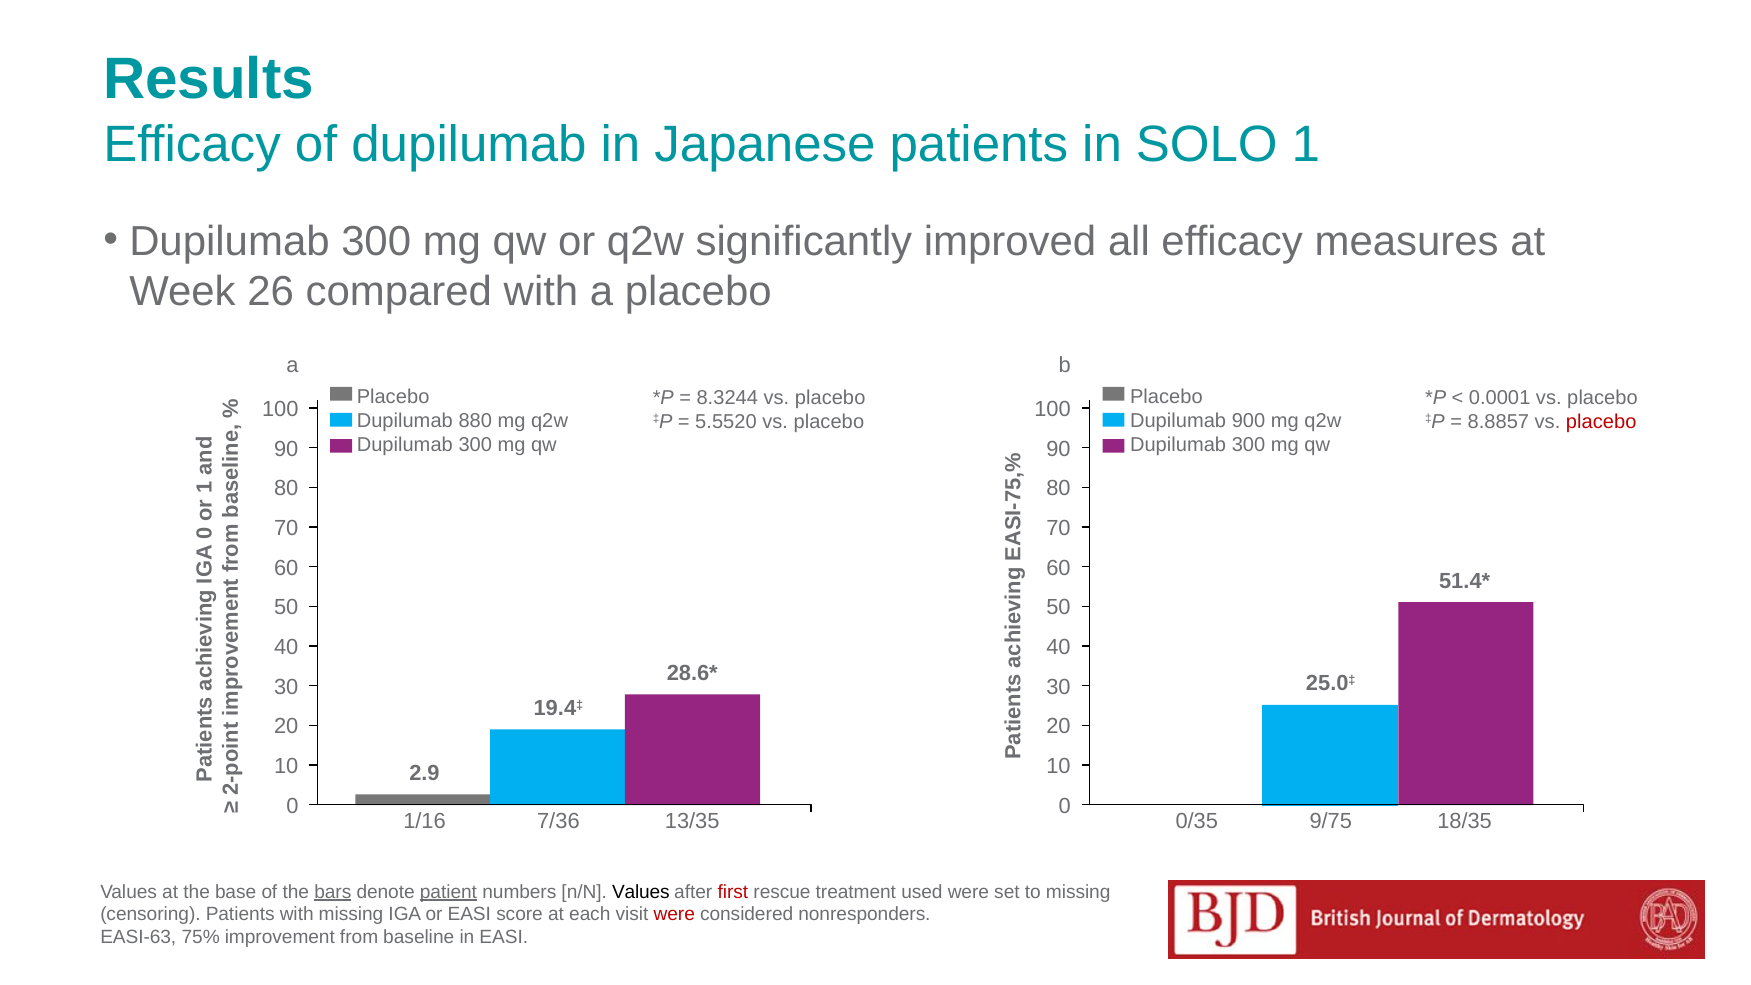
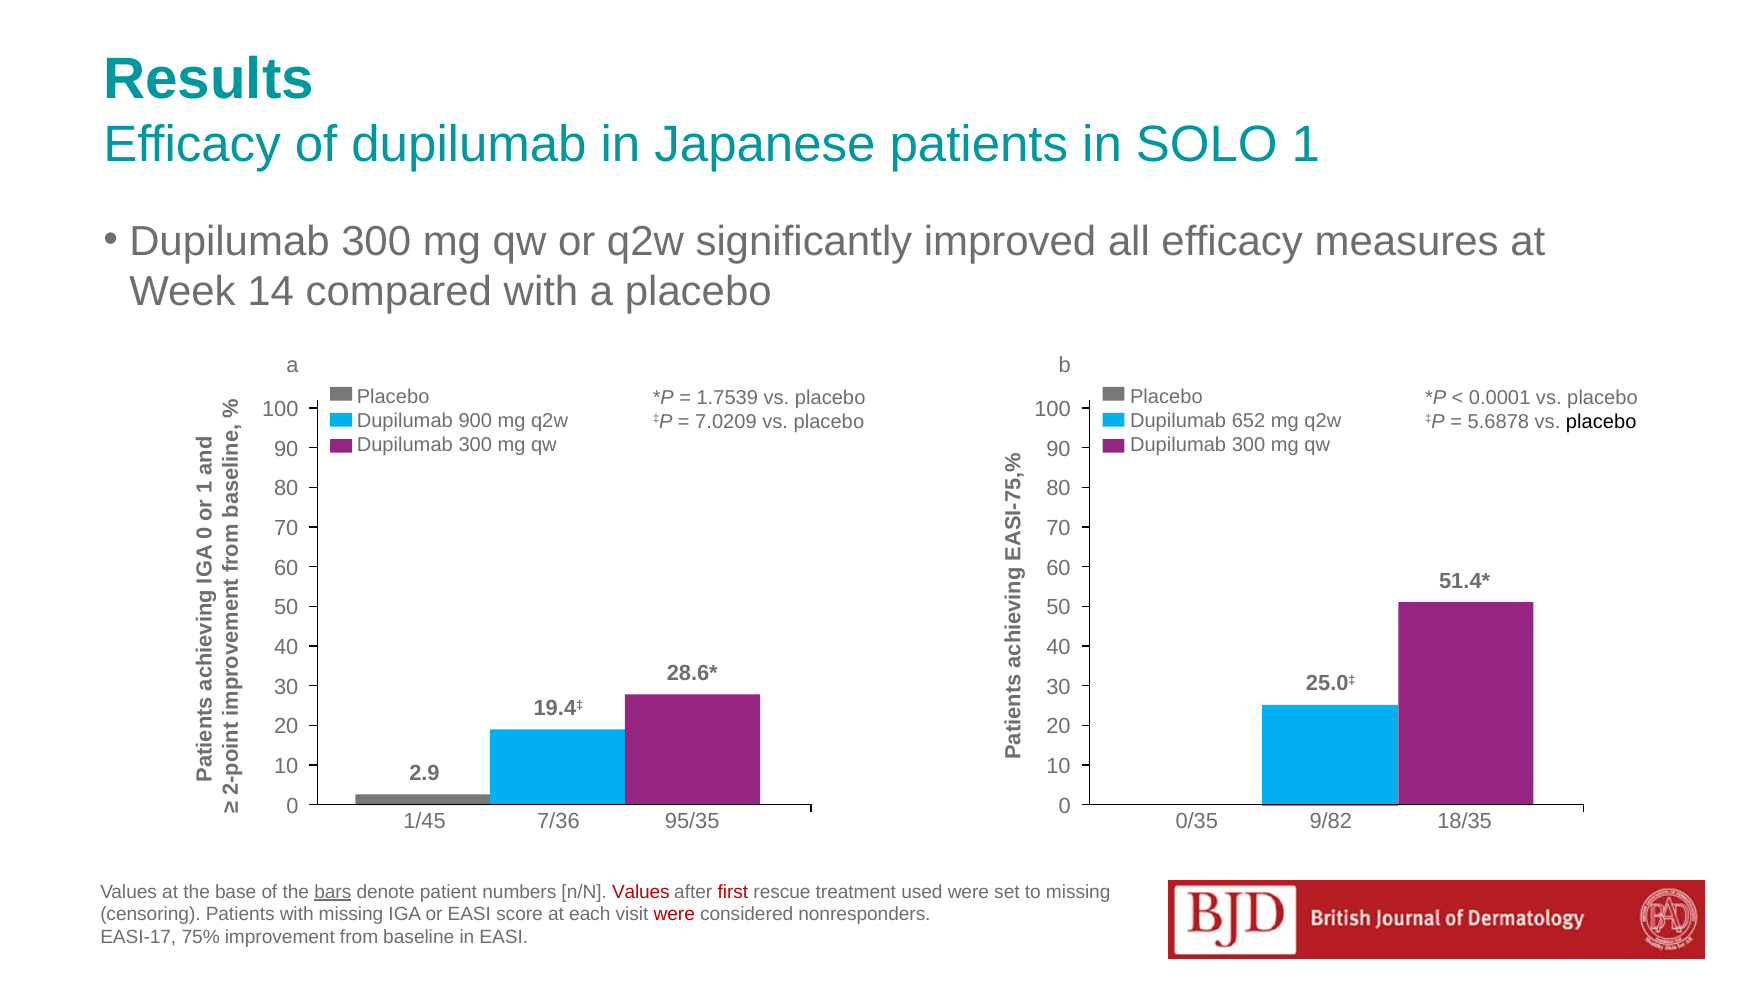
26: 26 -> 14
8.3244: 8.3244 -> 1.7539
880: 880 -> 900
900: 900 -> 652
5.5520: 5.5520 -> 7.0209
8.8857: 8.8857 -> 5.6878
placebo at (1601, 422) colour: red -> black
1/16: 1/16 -> 1/45
13/35: 13/35 -> 95/35
9/75: 9/75 -> 9/82
patient underline: present -> none
Values at (641, 892) colour: black -> red
EASI-63: EASI-63 -> EASI-17
